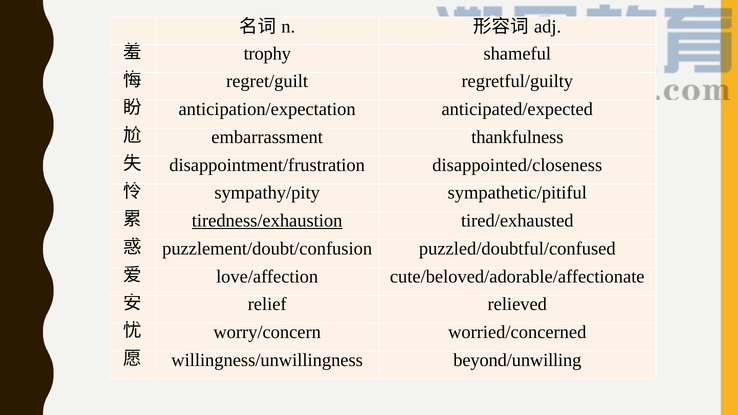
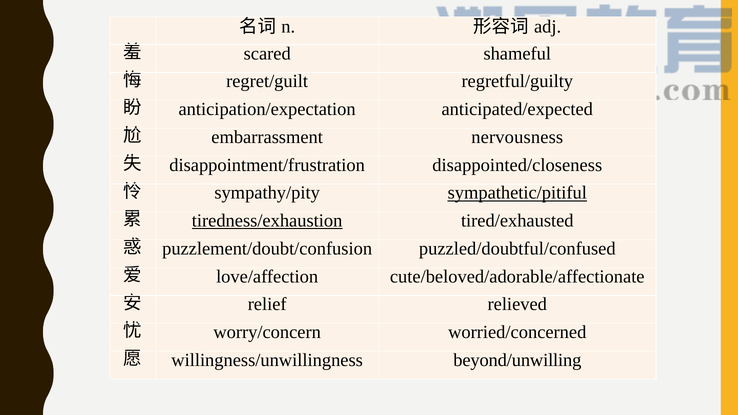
trophy: trophy -> scared
thankfulness: thankfulness -> nervousness
sympathetic/pitiful underline: none -> present
